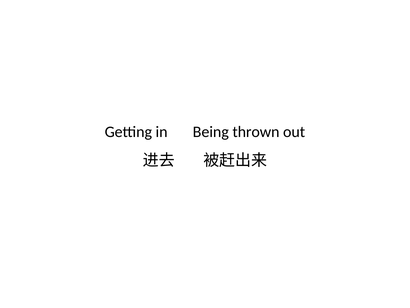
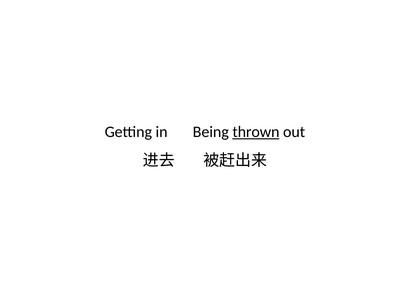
thrown underline: none -> present
